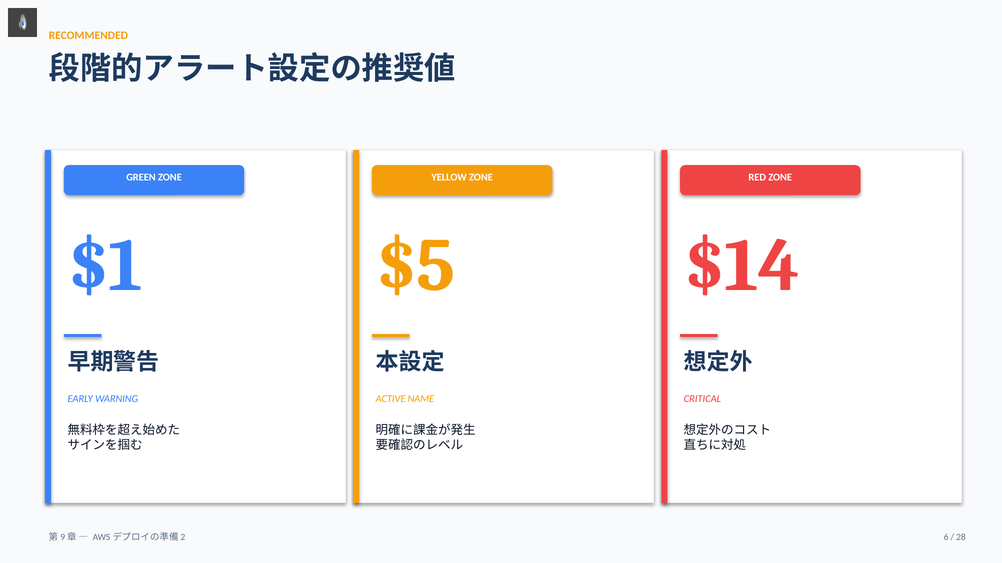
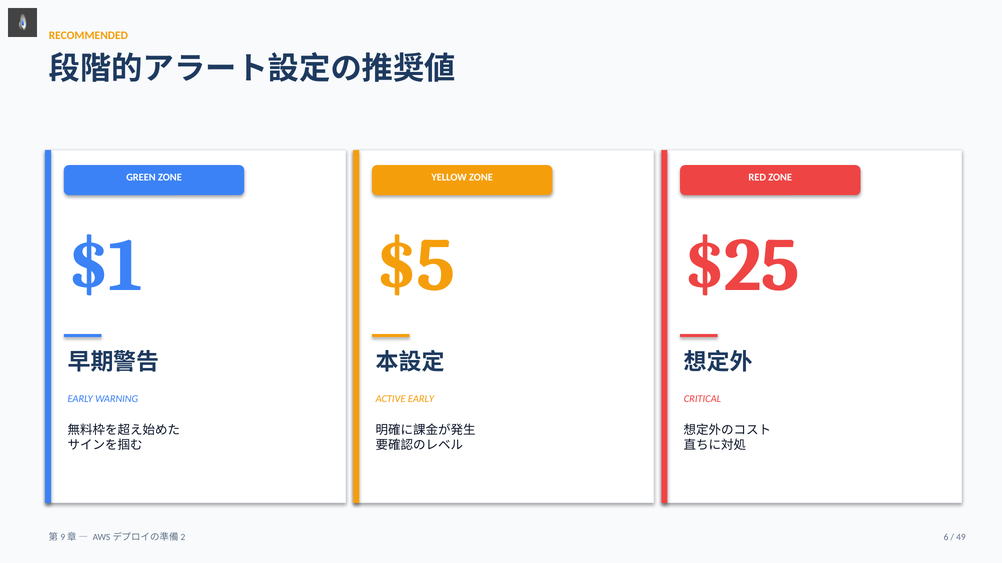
$14: $14 -> $25
ACTIVE NAME: NAME -> EARLY
28: 28 -> 49
